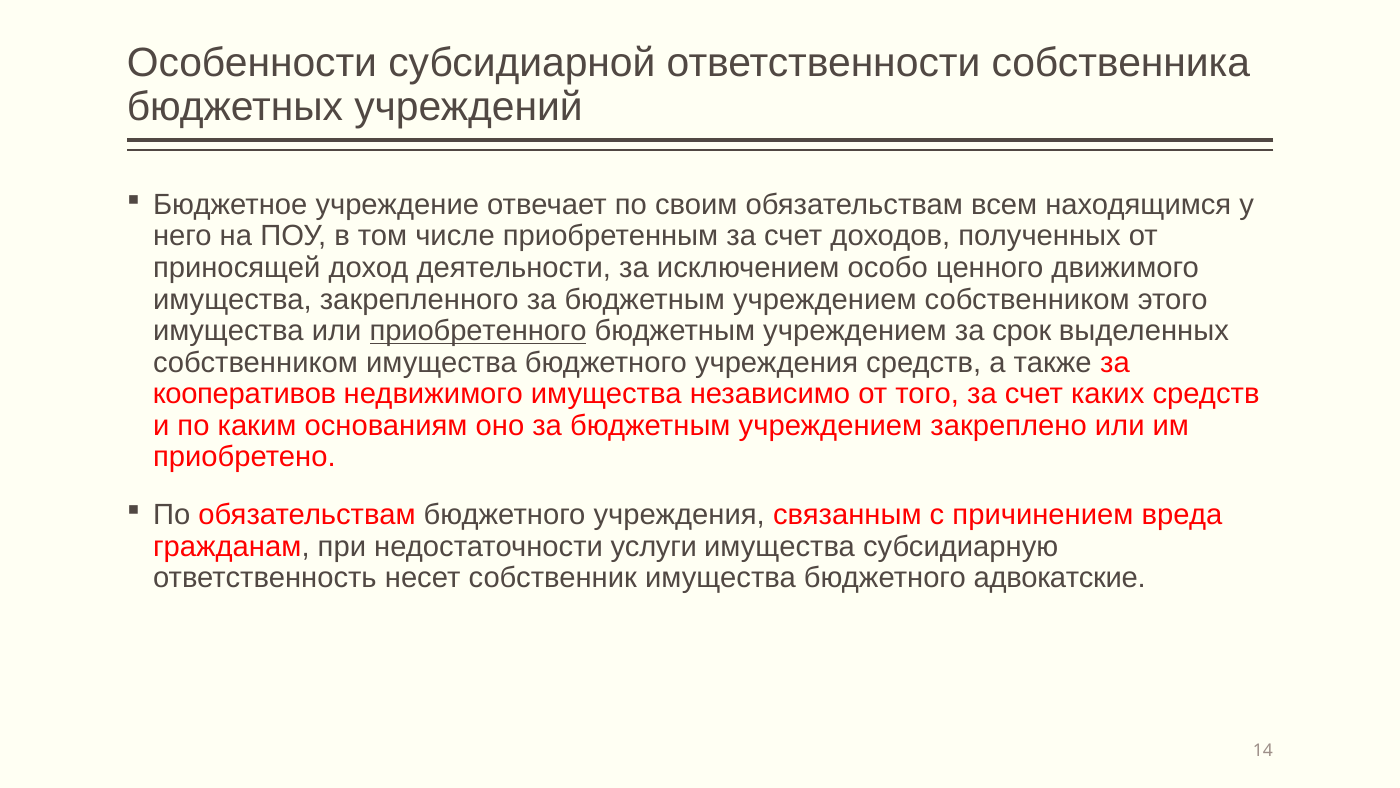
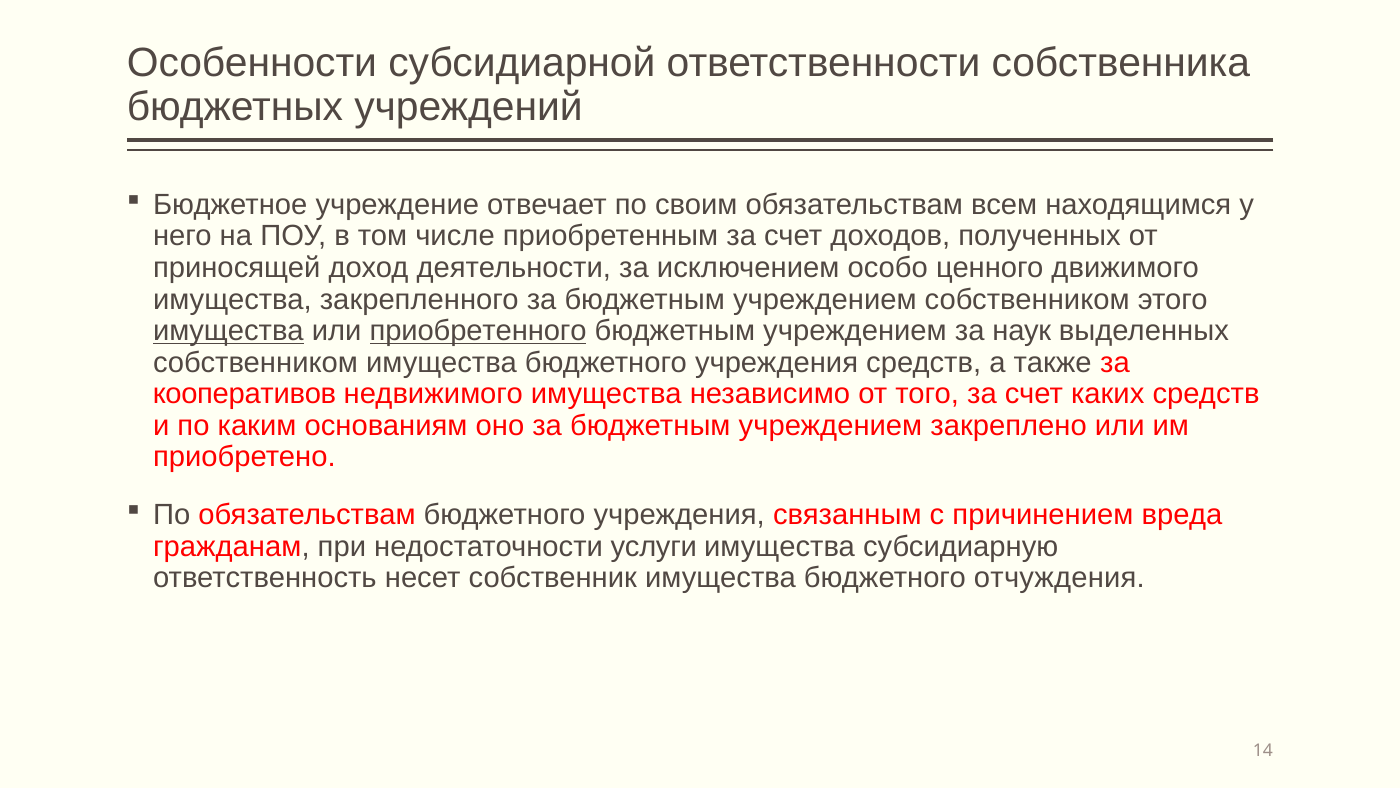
имущества at (228, 331) underline: none -> present
срок: срок -> наук
адвокатские: адвокатские -> отчуждения
